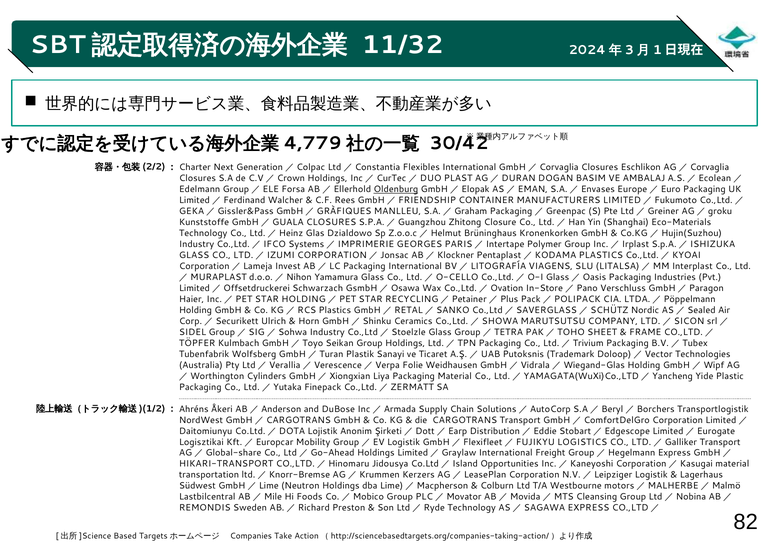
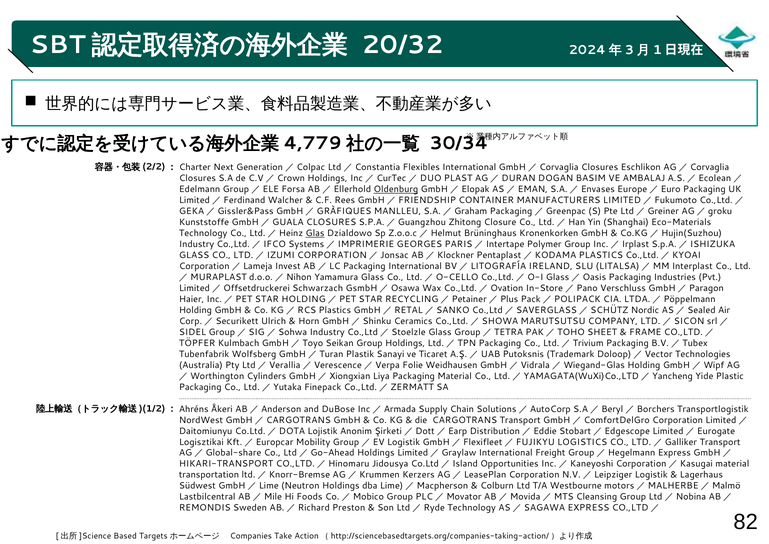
11/32: 11/32 -> 20/32
30/42: 30/42 -> 30/34
Glas underline: none -> present
VIAGENS: VIAGENS -> IRELAND
